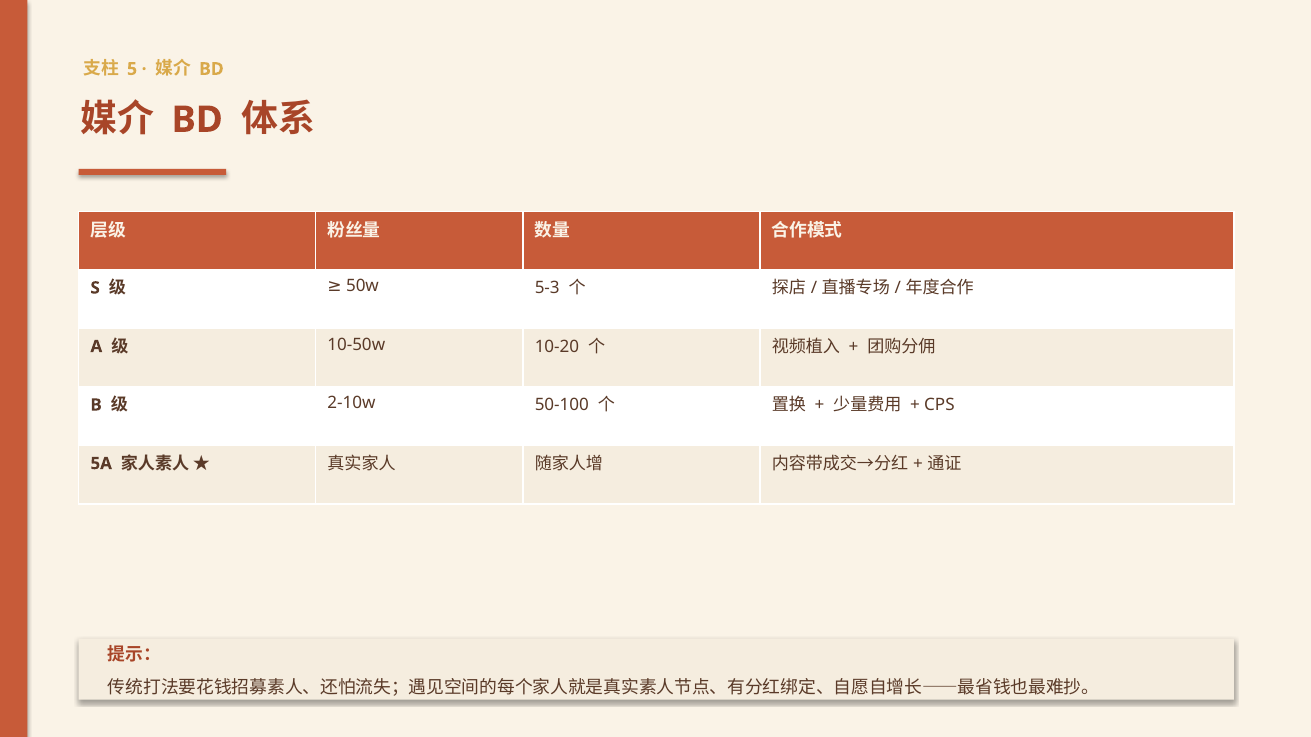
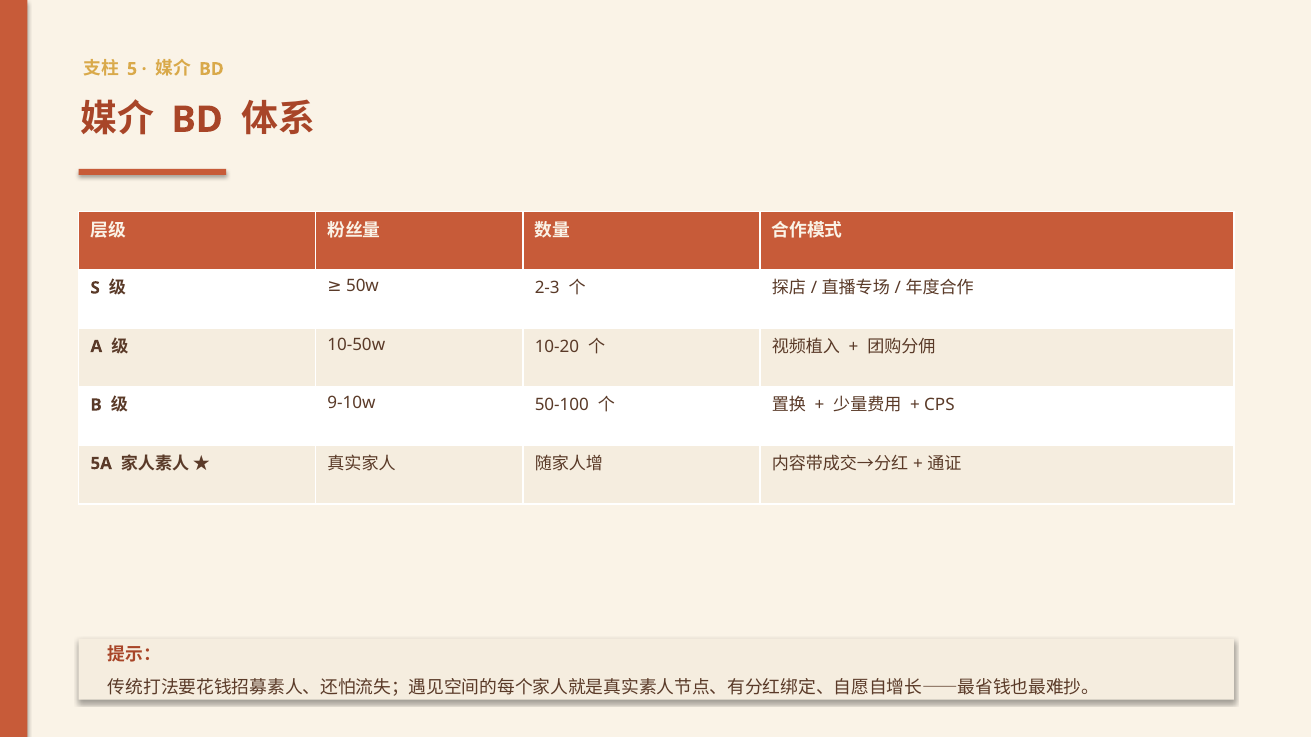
5-3: 5-3 -> 2-3
2-10w: 2-10w -> 9-10w
